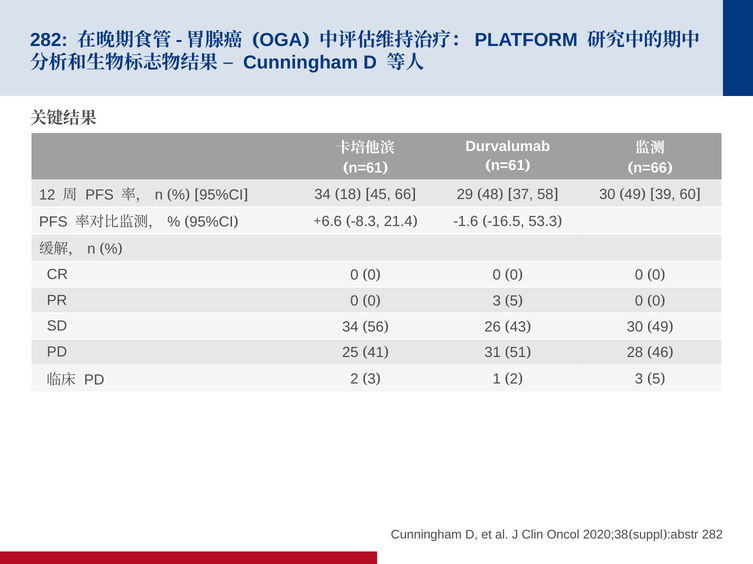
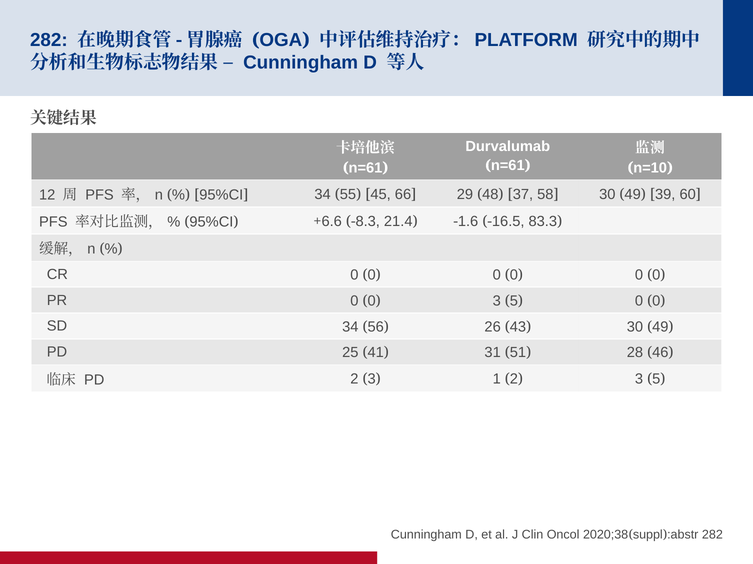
n=66: n=66 -> n=10
18: 18 -> 55
53.3: 53.3 -> 83.3
